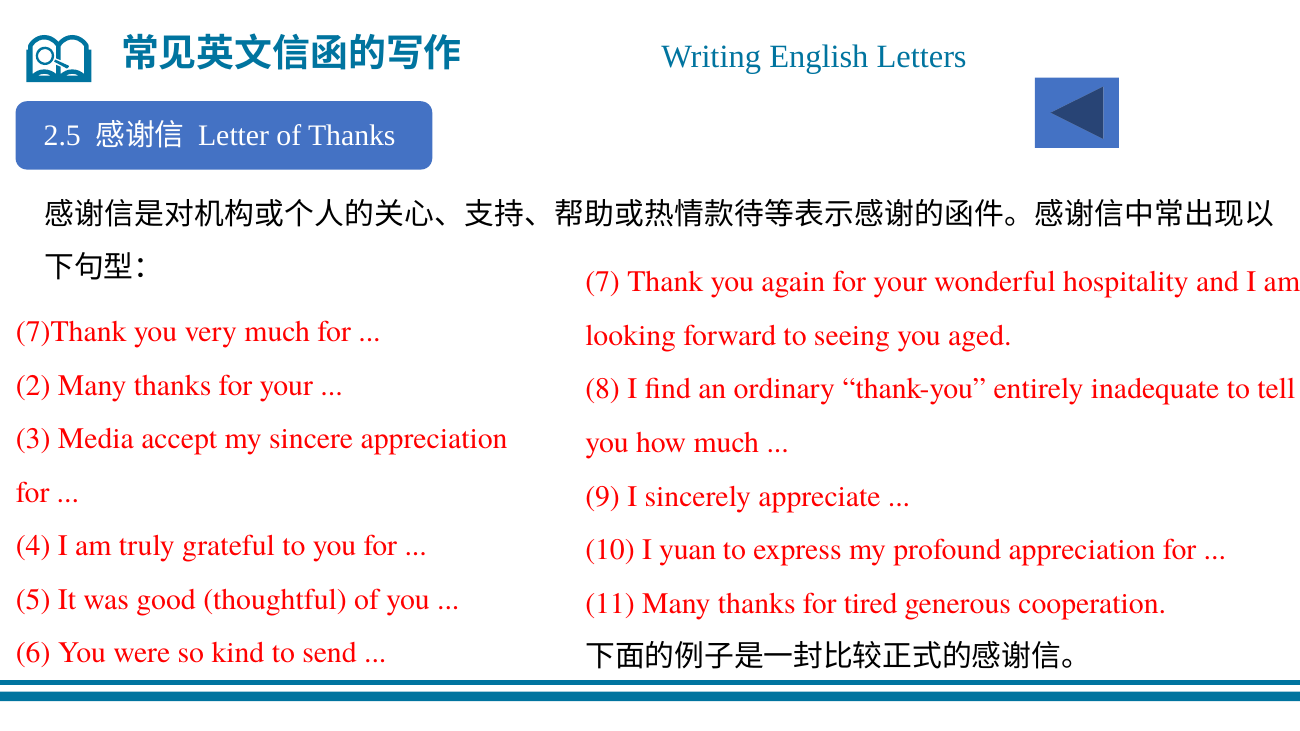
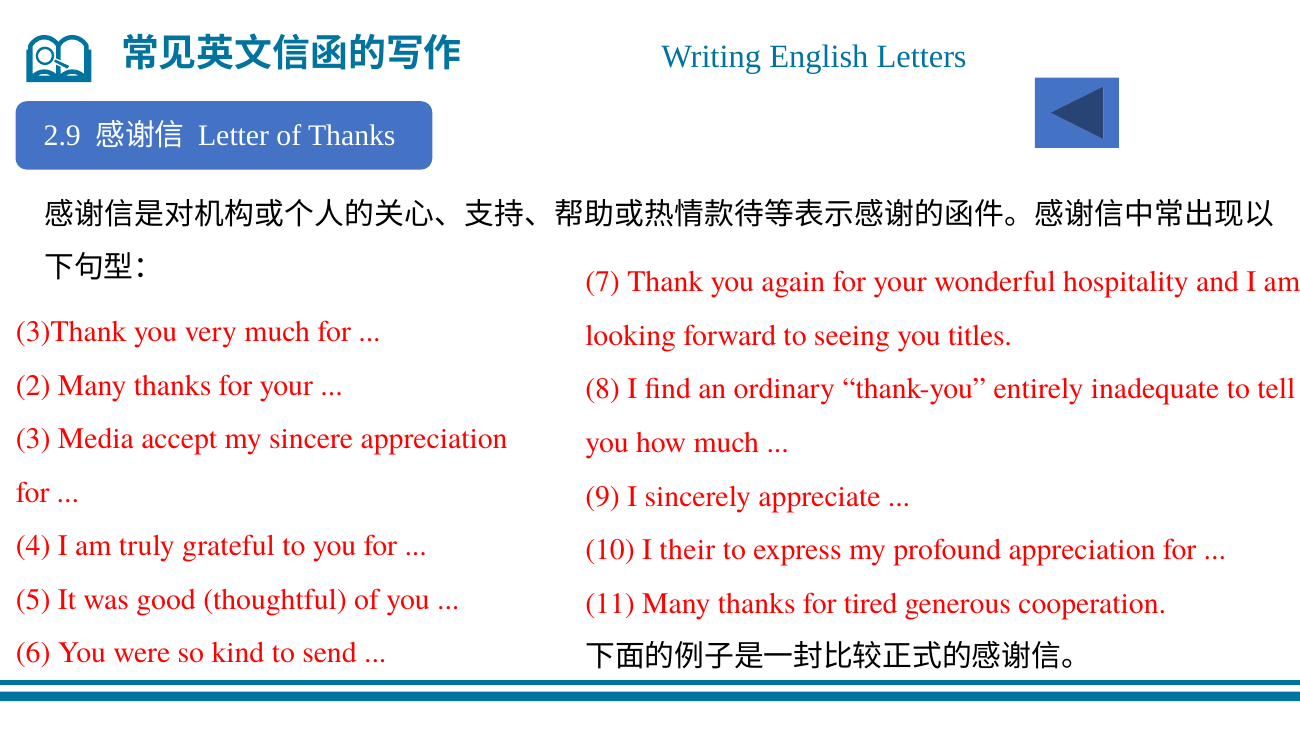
2.5: 2.5 -> 2.9
7)Thank: 7)Thank -> 3)Thank
aged: aged -> titles
yuan: yuan -> their
